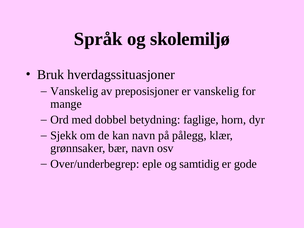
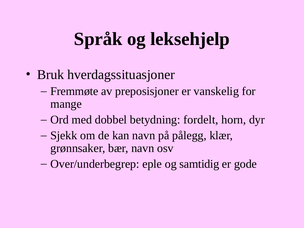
skolemiljø: skolemiljø -> leksehjelp
Vanskelig at (74, 91): Vanskelig -> Fremmøte
faglige: faglige -> fordelt
